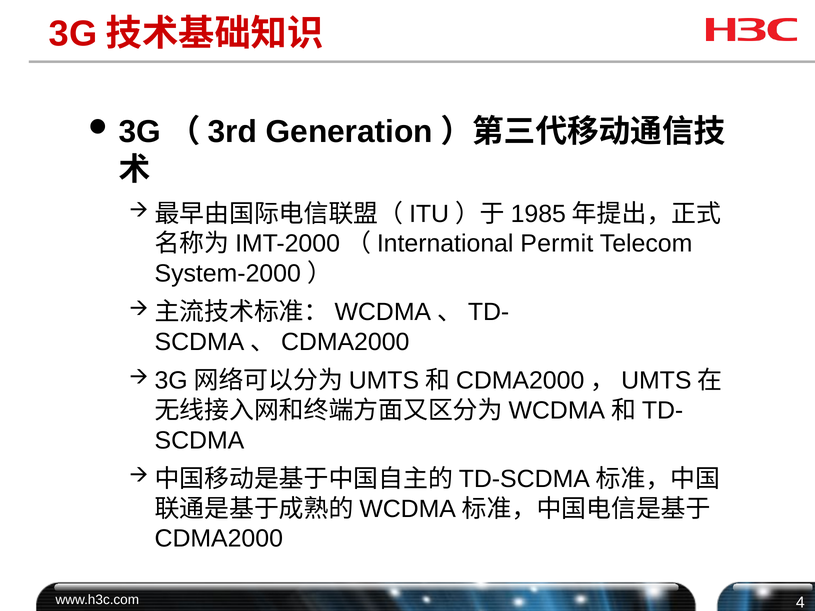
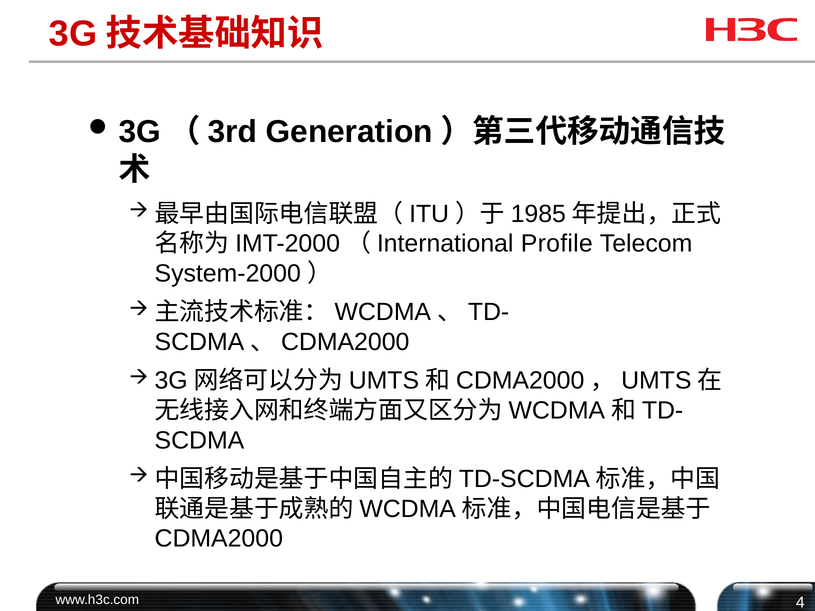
Permit: Permit -> Profile
